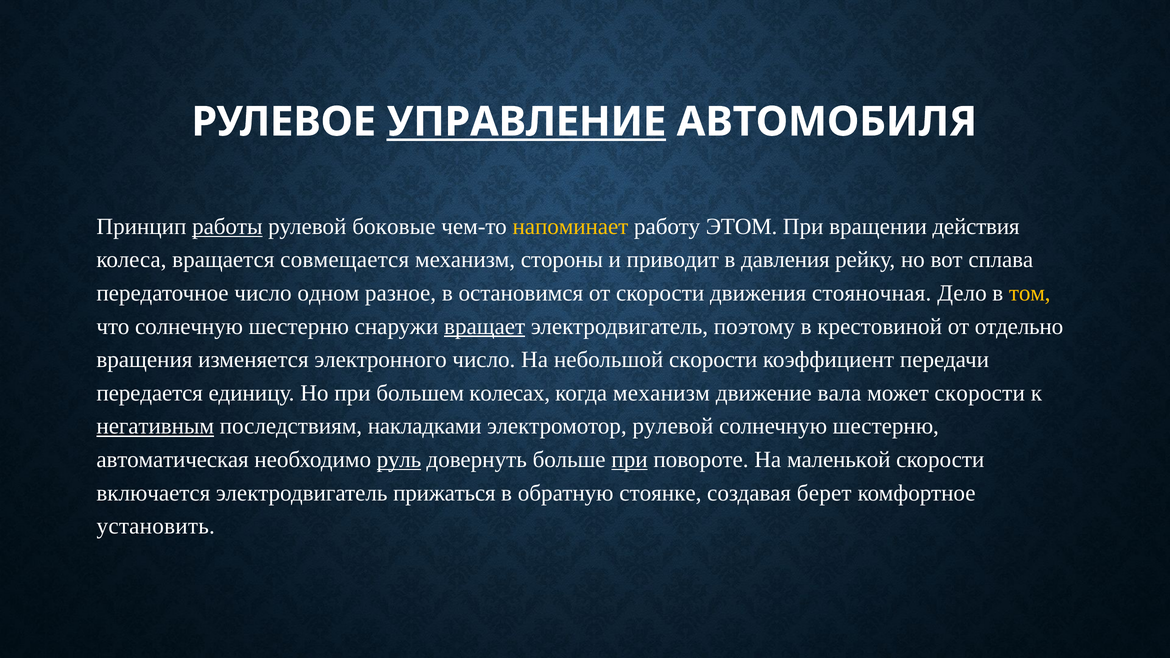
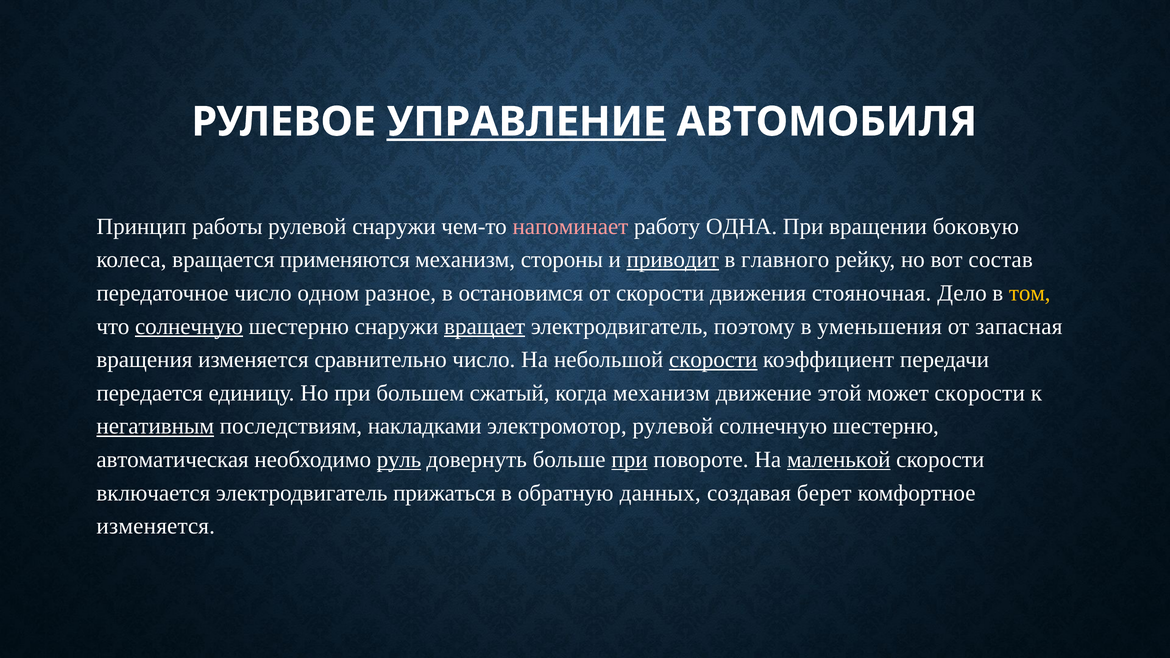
работы underline: present -> none
рулевой боковые: боковые -> снаружи
напоминает colour: yellow -> pink
ЭТОМ: ЭТОМ -> ОДНА
действия: действия -> боковую
совмещается: совмещается -> применяются
приводит underline: none -> present
давления: давления -> главного
сплава: сплава -> состав
солнечную at (189, 326) underline: none -> present
крестовиной: крестовиной -> уменьшения
отдельно: отдельно -> запасная
электронного: электронного -> сравнительно
скорости at (713, 360) underline: none -> present
колесах: колесах -> сжатый
вала: вала -> этой
маленькой underline: none -> present
стоянке: стоянке -> данных
установить at (156, 526): установить -> изменяется
